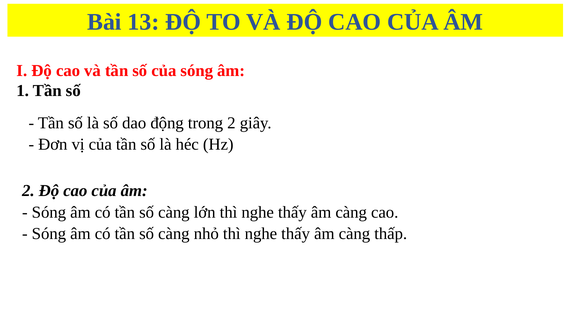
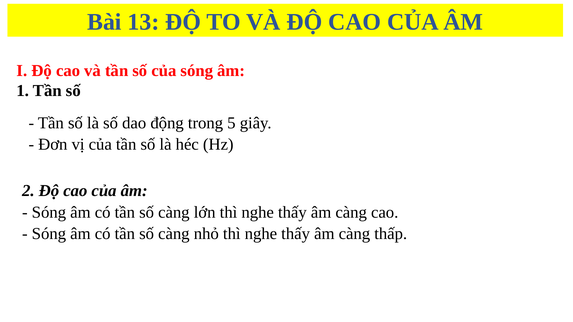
trong 2: 2 -> 5
